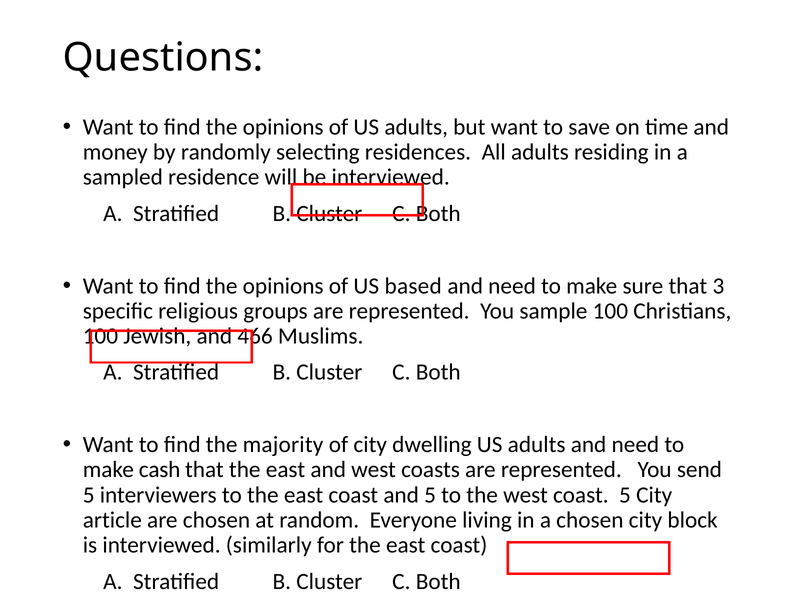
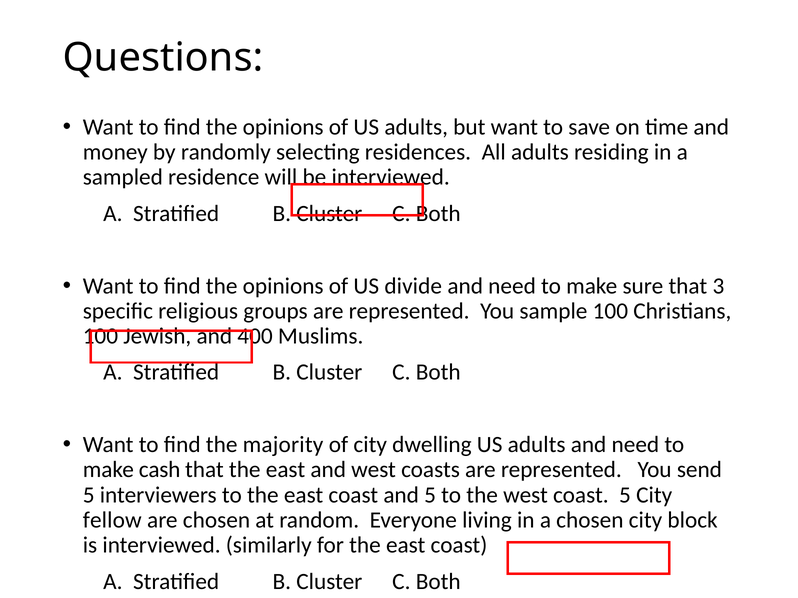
based: based -> divide
466: 466 -> 400
article: article -> fellow
